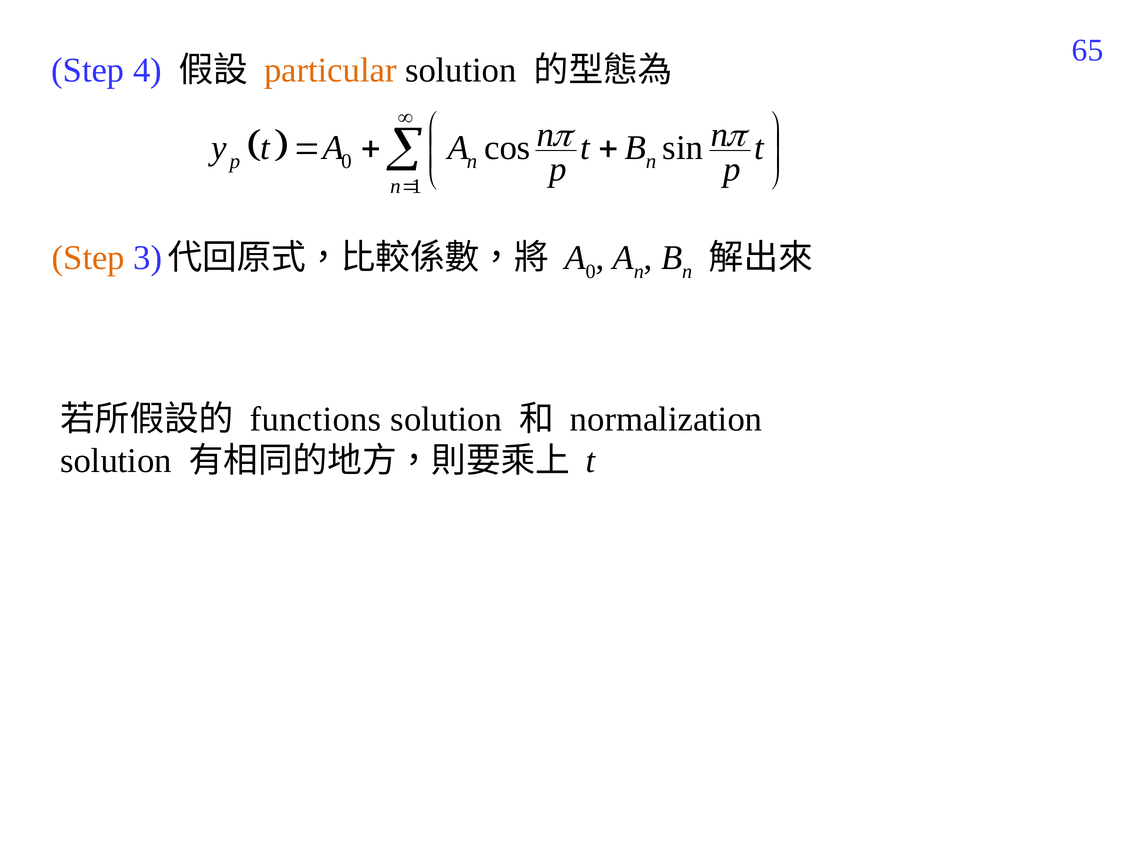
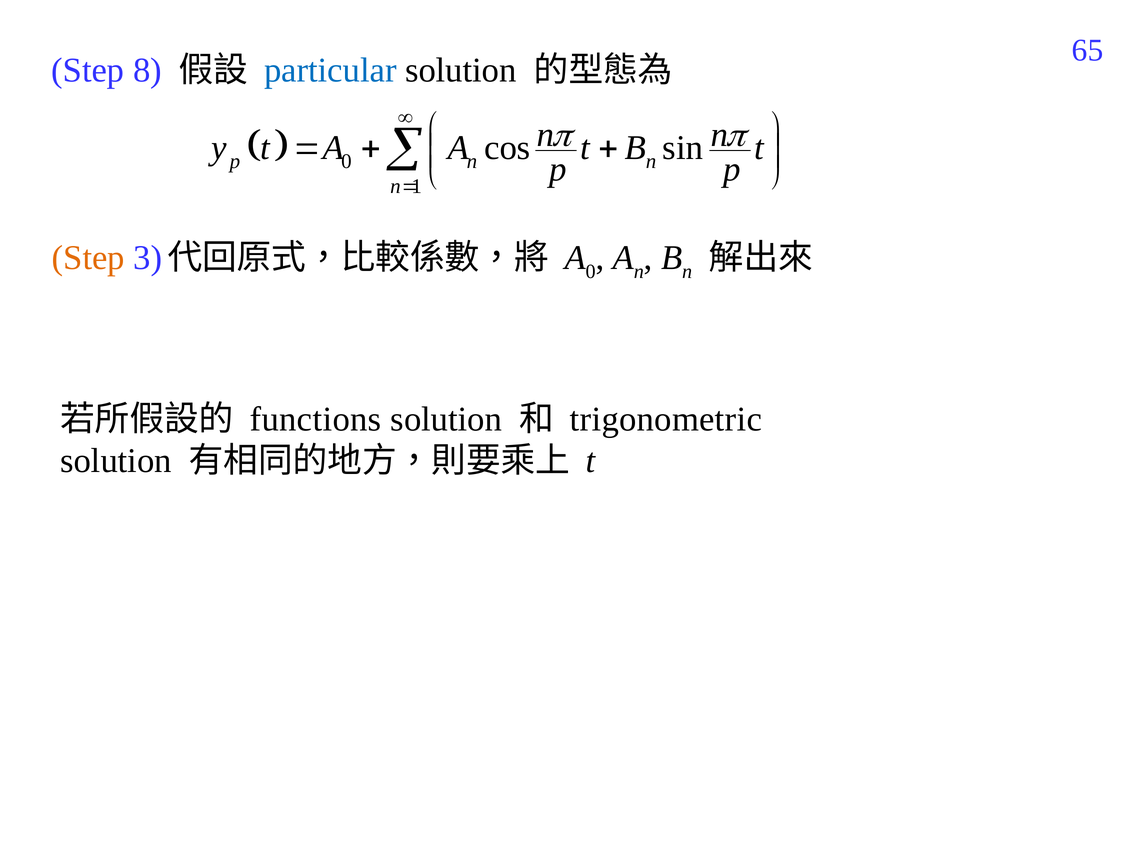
4: 4 -> 8
particular colour: orange -> blue
normalization: normalization -> trigonometric
